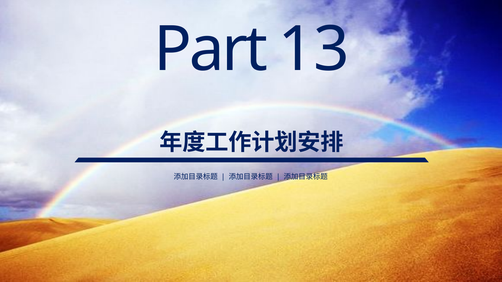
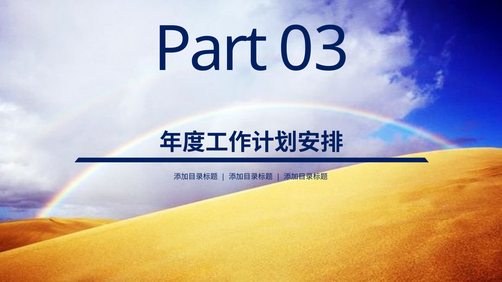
13: 13 -> 03
